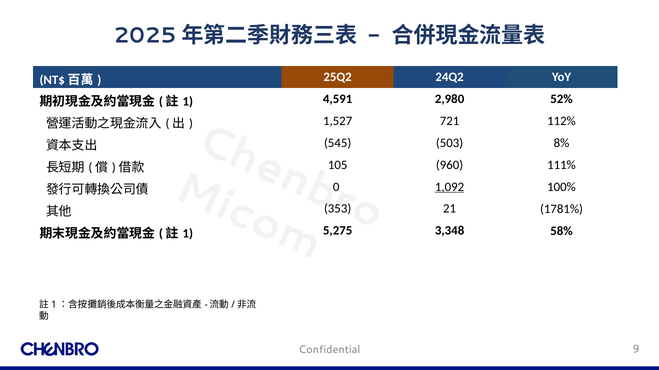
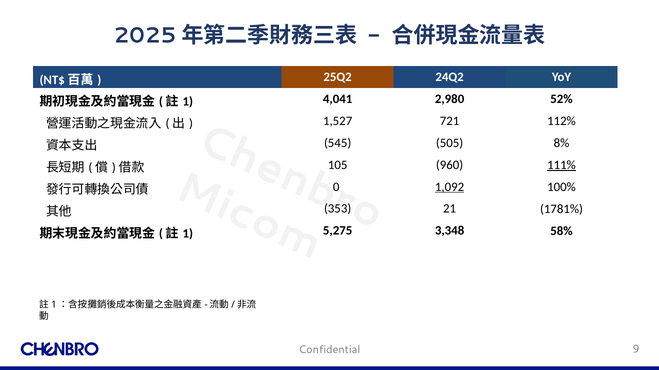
4,591: 4,591 -> 4,041
503: 503 -> 505
111% underline: none -> present
